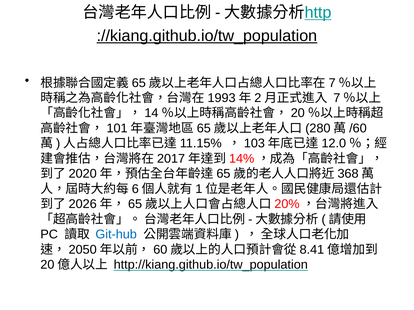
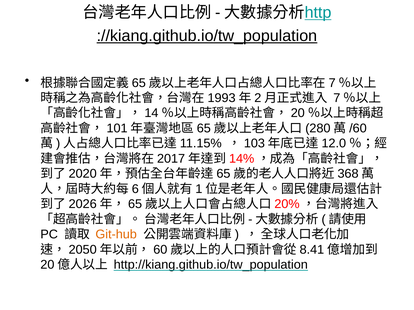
Git-hub colour: blue -> orange
